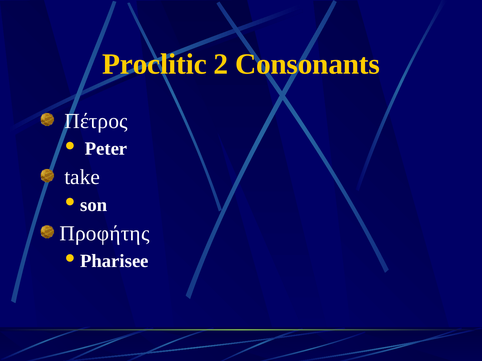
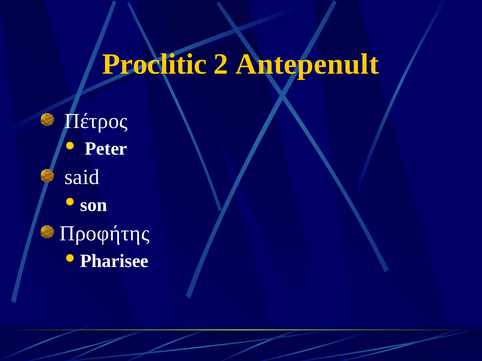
Consonants: Consonants -> Antepenult
take: take -> said
